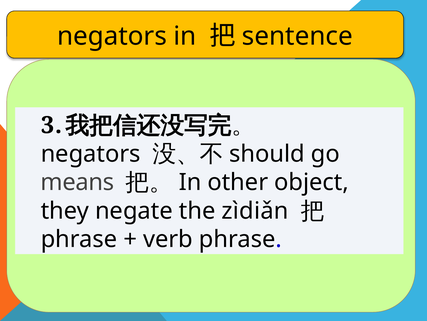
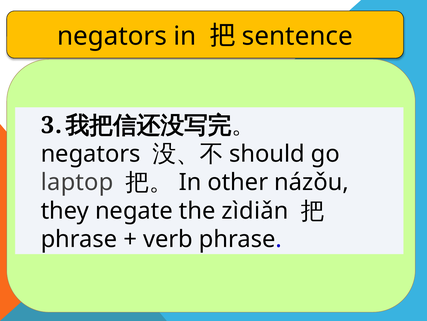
means: means -> laptop
object: object -> názǒu
